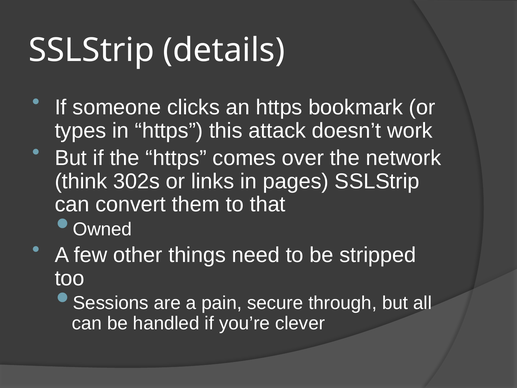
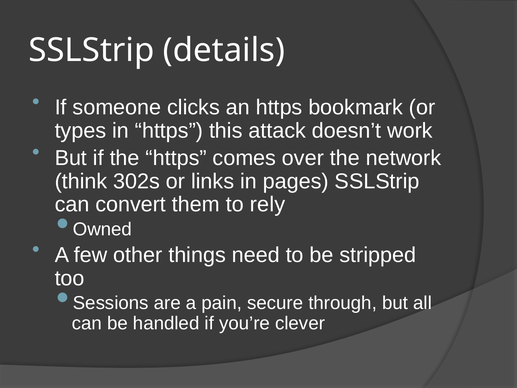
that: that -> rely
